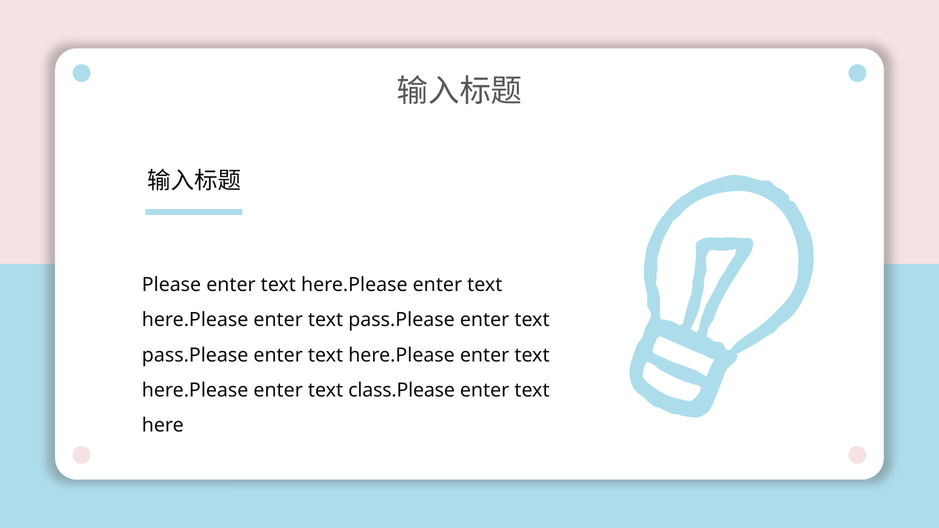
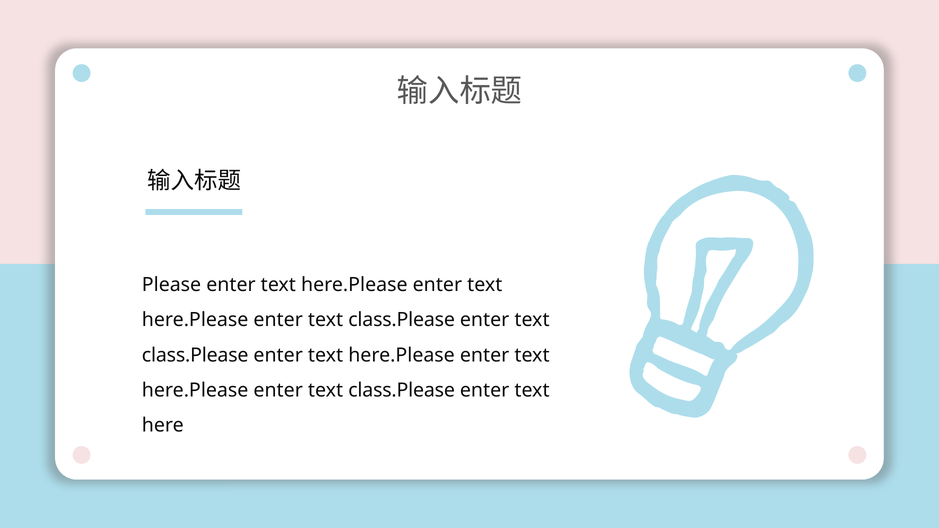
pass.Please at (402, 320): pass.Please -> class.Please
pass.Please at (195, 355): pass.Please -> class.Please
